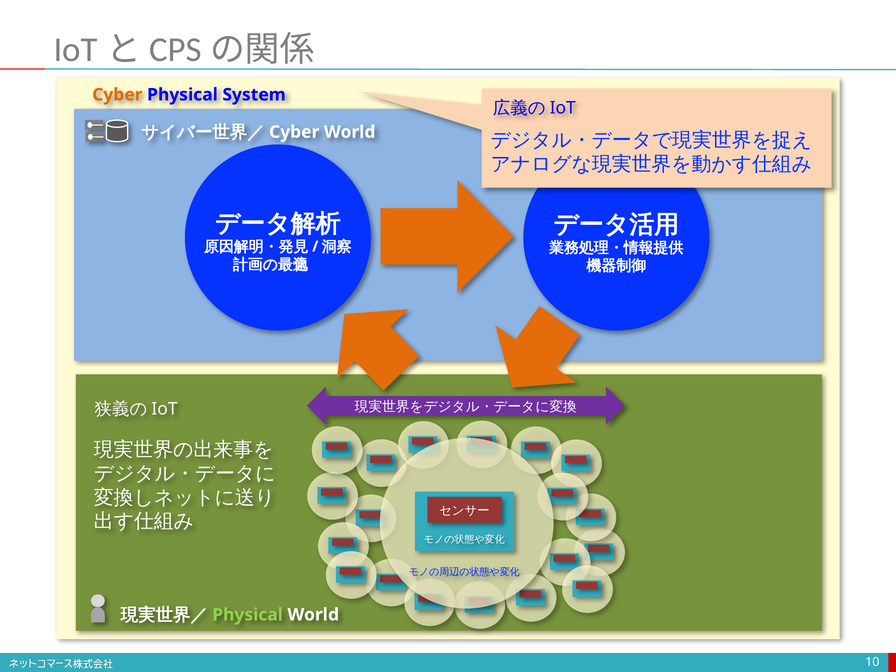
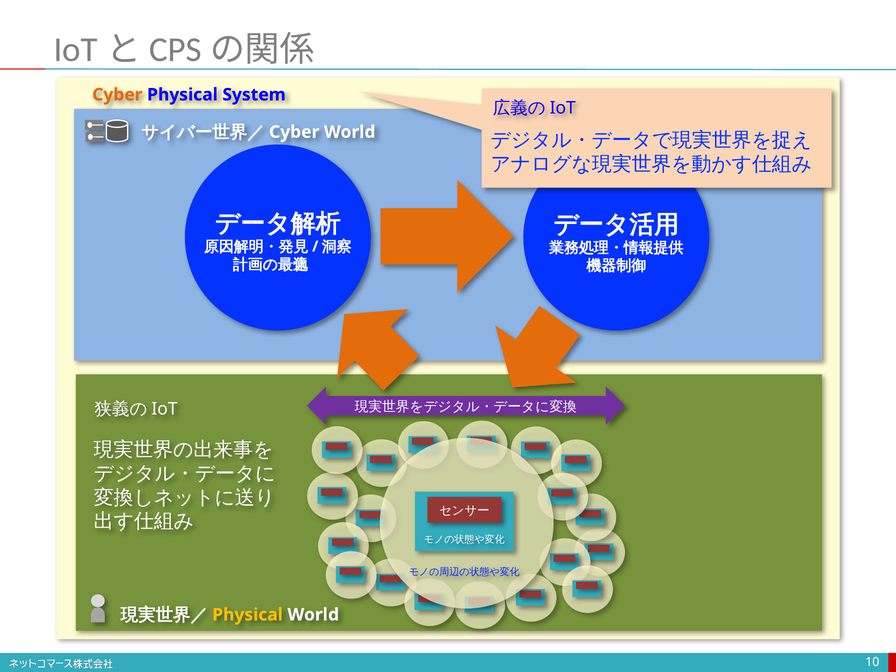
Physical at (248, 615) colour: light green -> yellow
